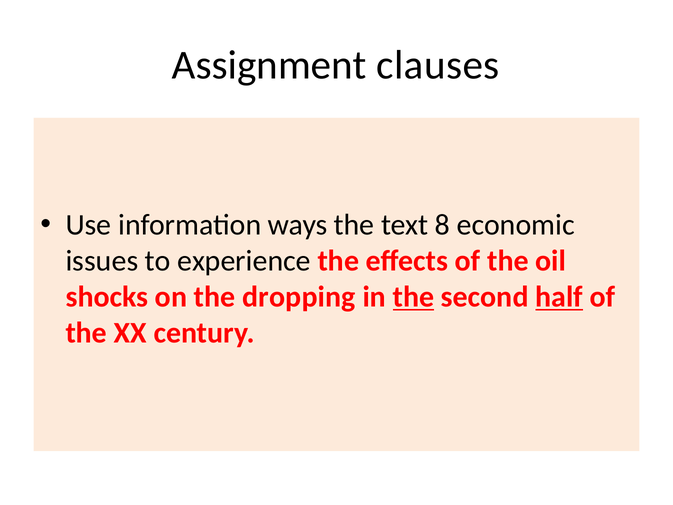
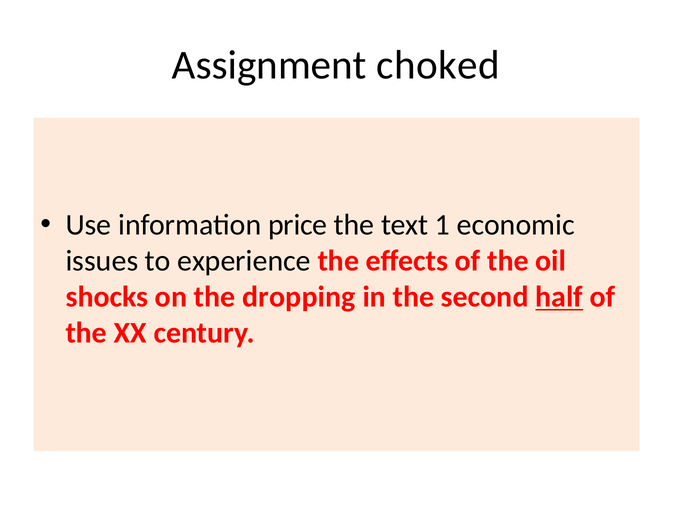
clauses: clauses -> choked
ways: ways -> price
8: 8 -> 1
the at (413, 297) underline: present -> none
